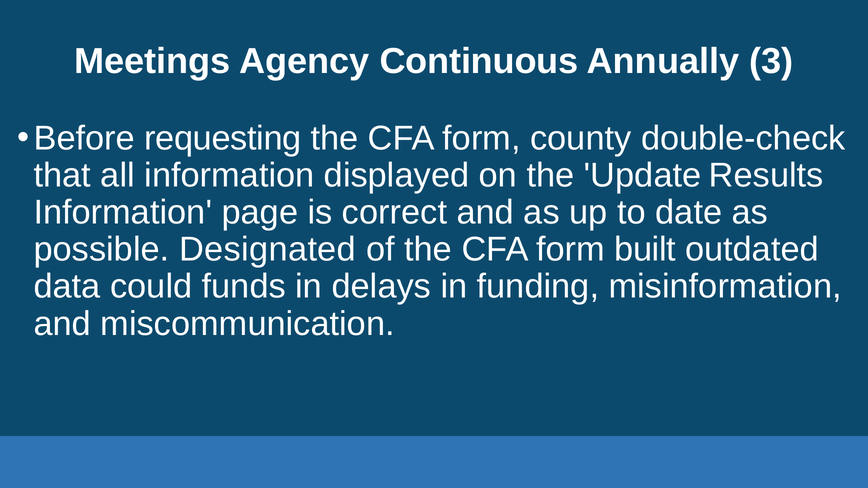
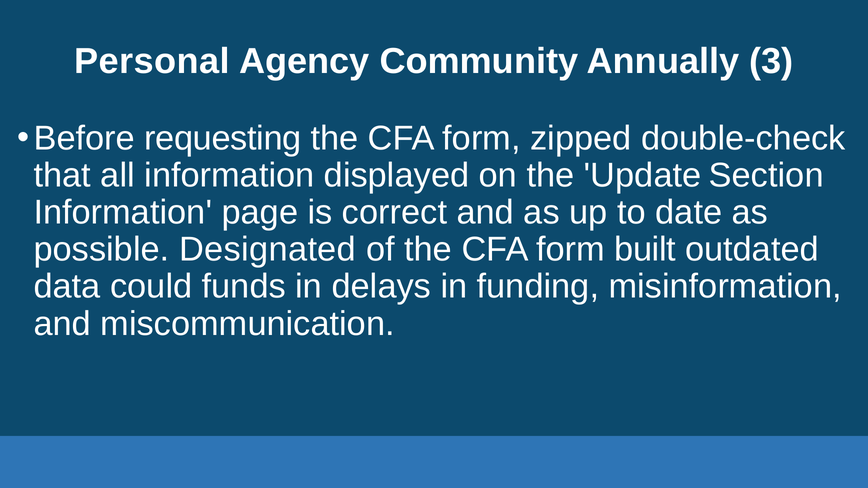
Meetings: Meetings -> Personal
Continuous: Continuous -> Community
county: county -> zipped
Results: Results -> Section
